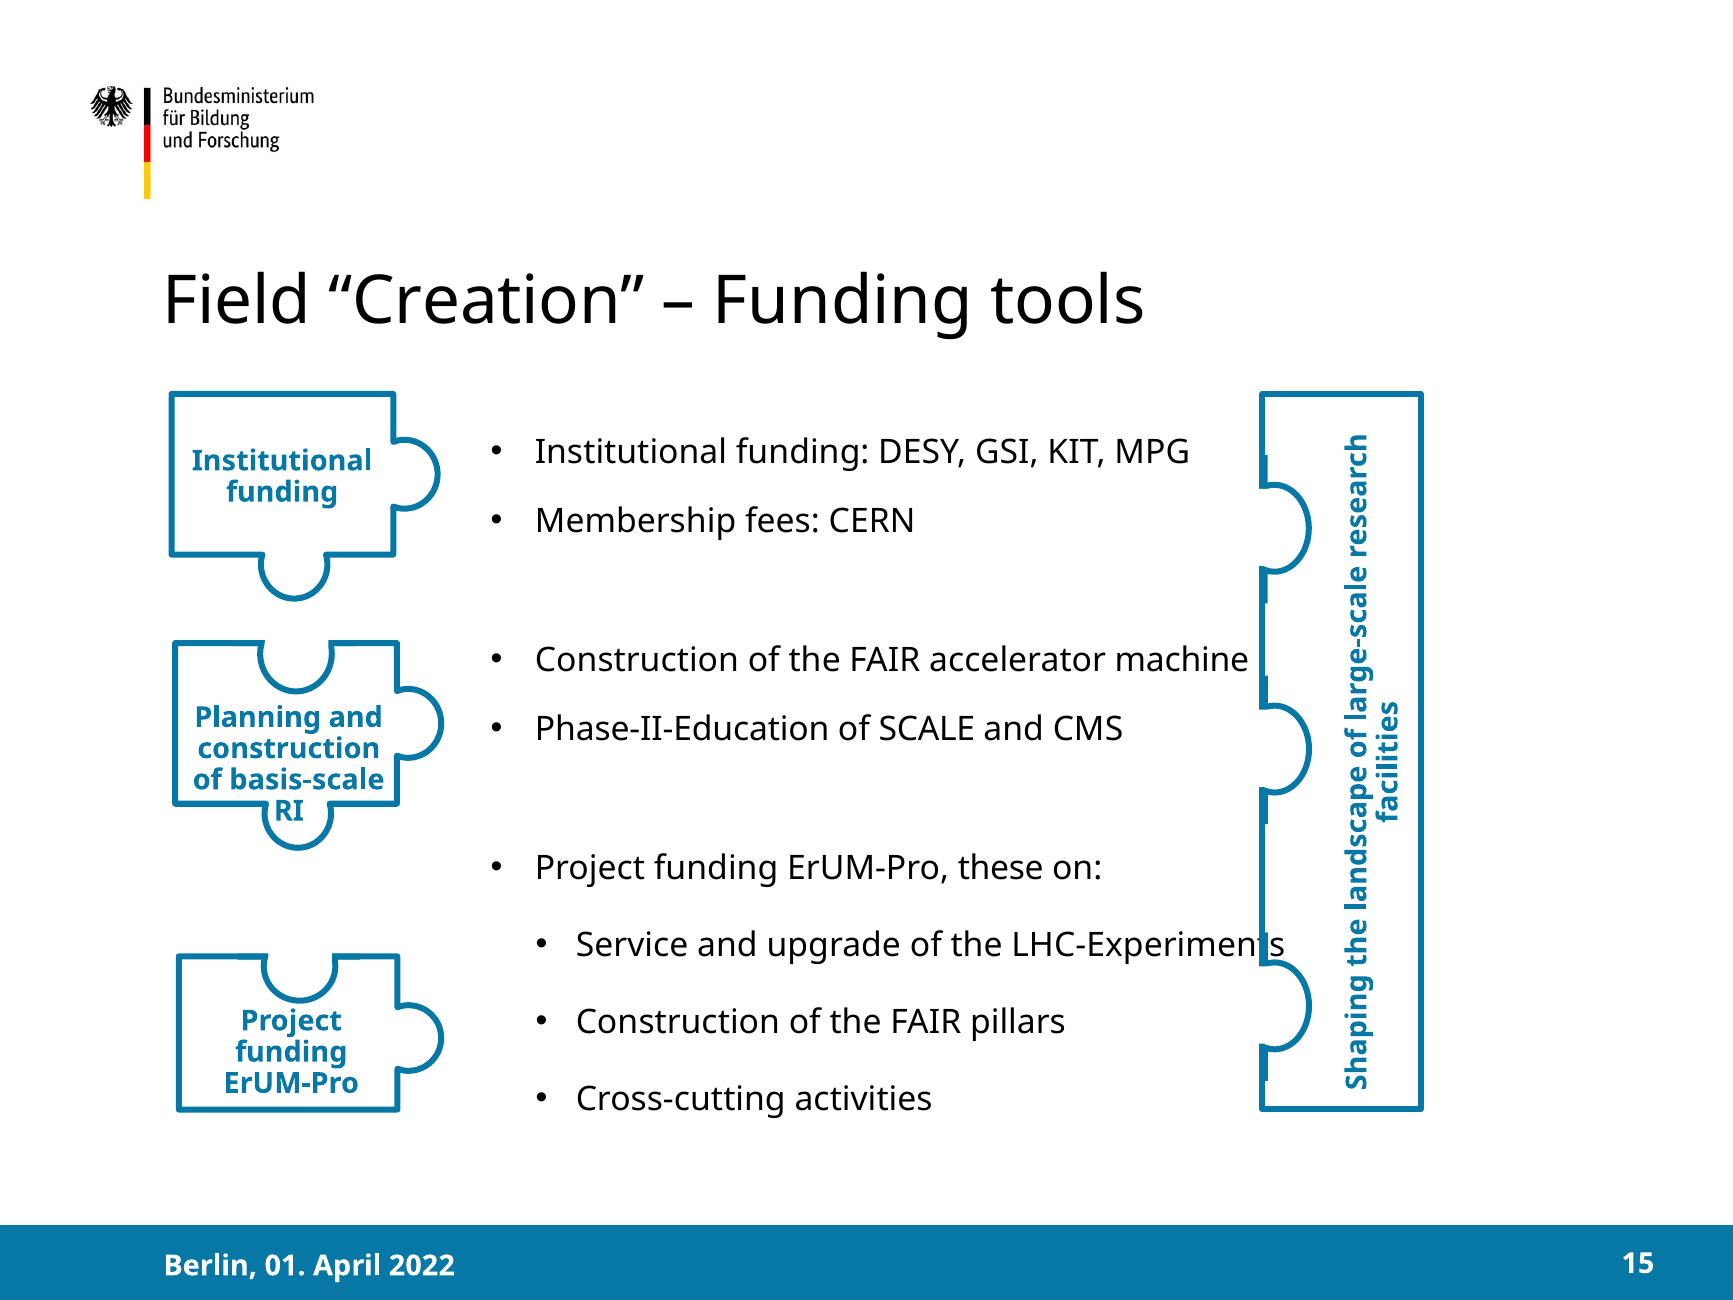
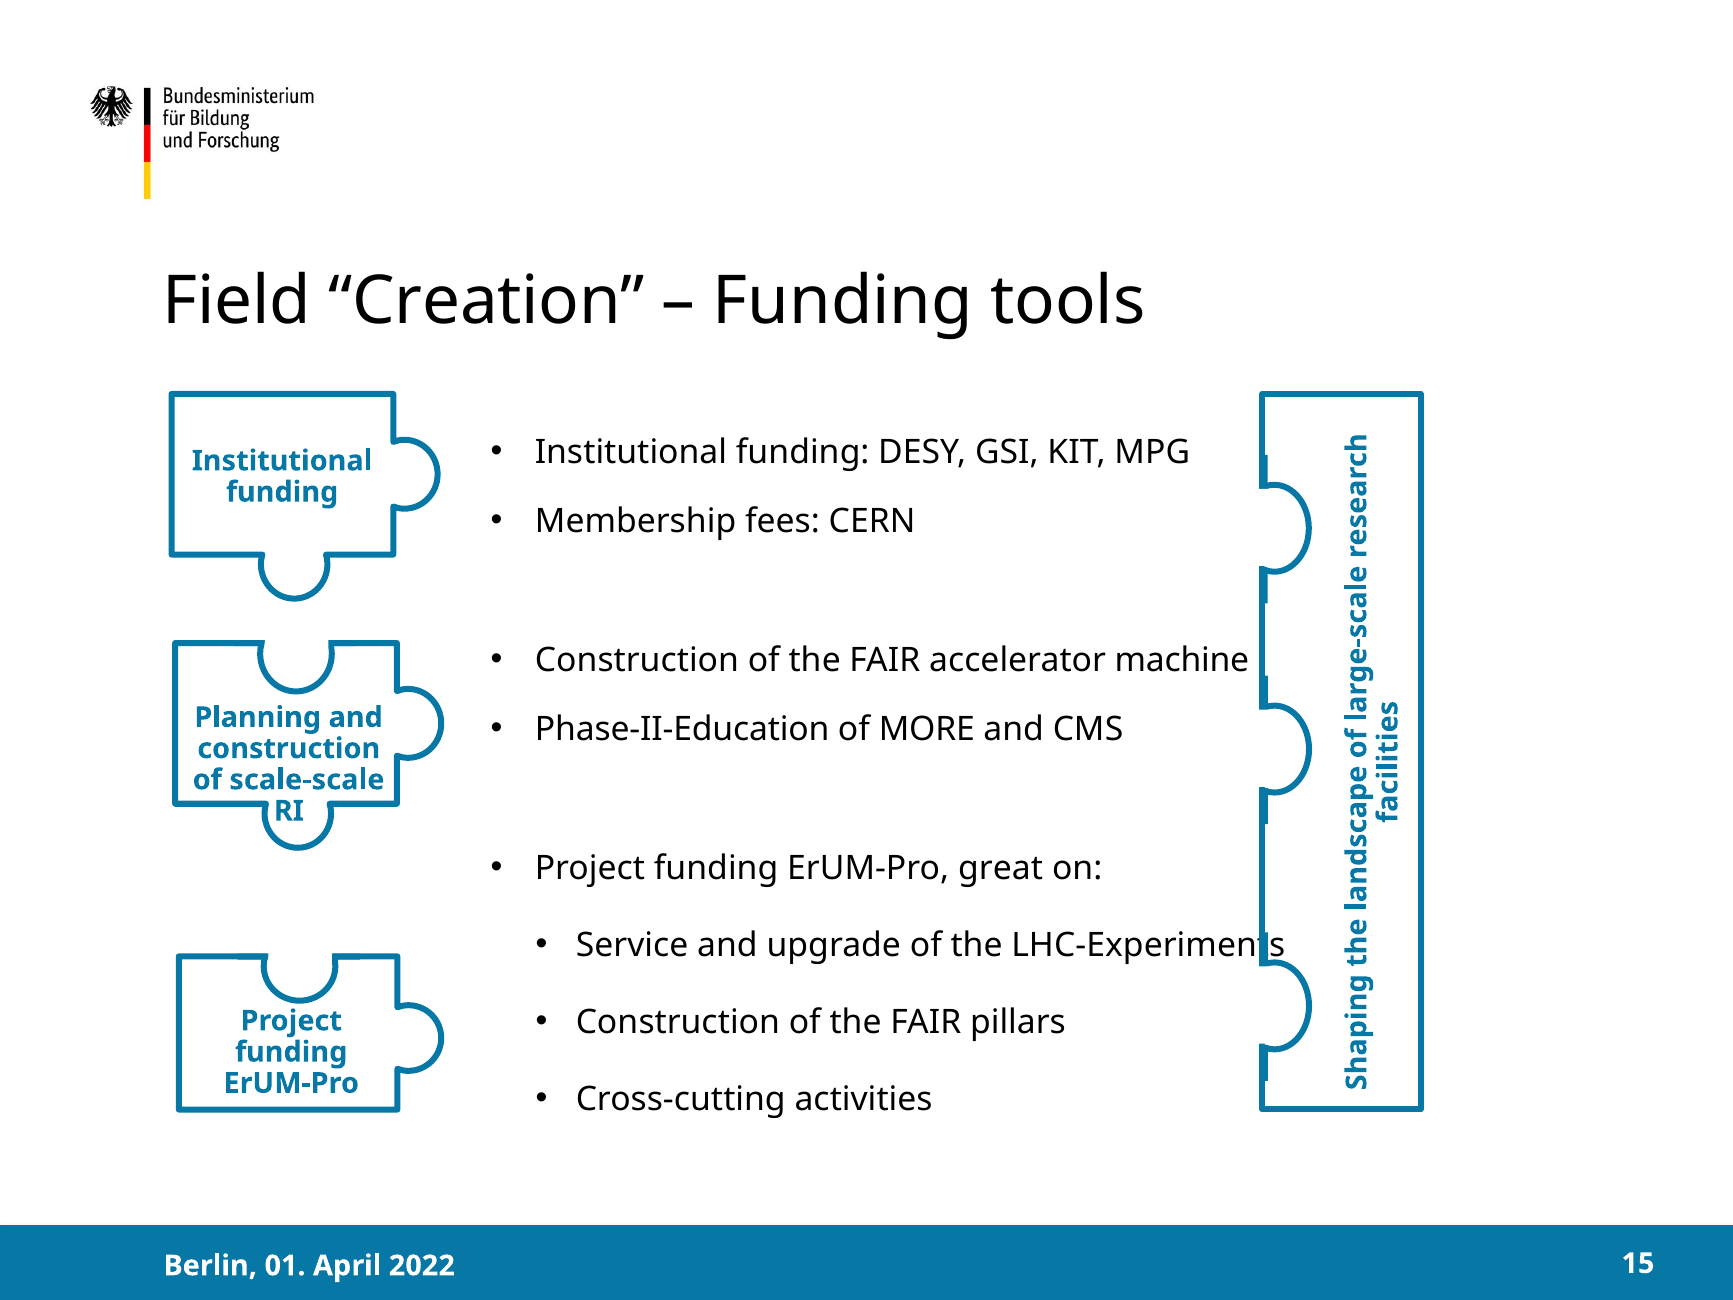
SCALE: SCALE -> MORE
basis-scale: basis-scale -> scale-scale
these: these -> great
